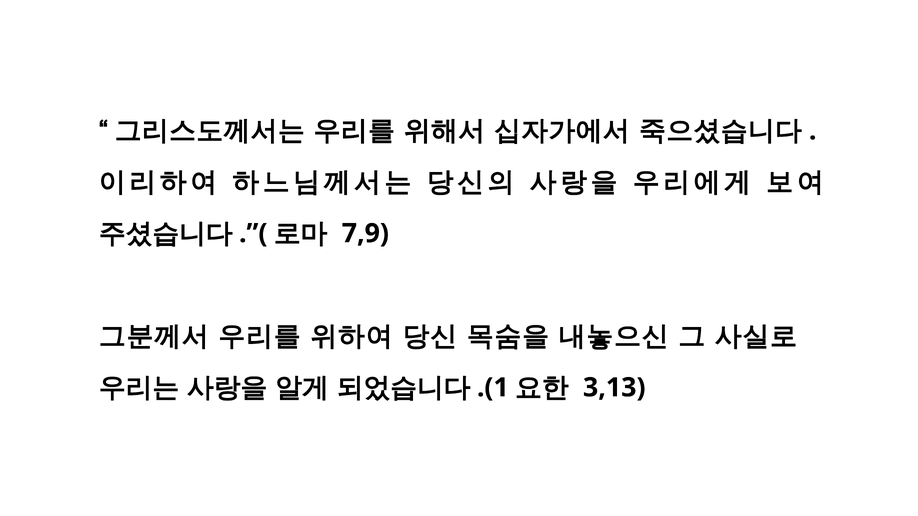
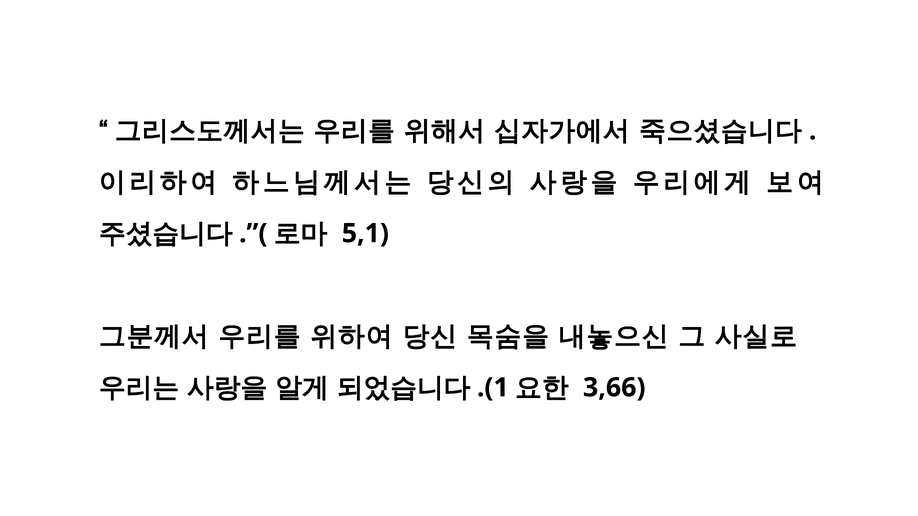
7,9: 7,9 -> 5,1
3,13: 3,13 -> 3,66
